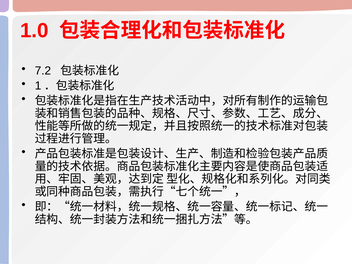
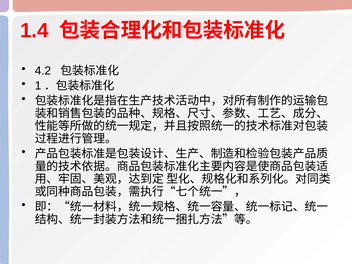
1.0: 1.0 -> 1.4
7.2: 7.2 -> 4.2
